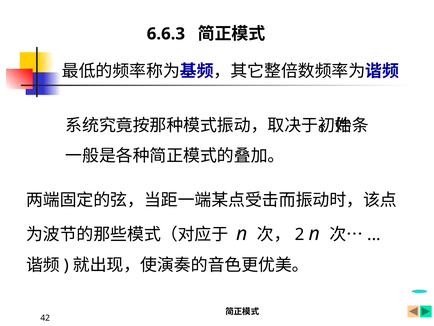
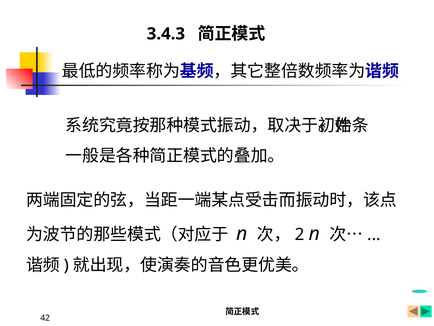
6.6.3: 6.6.3 -> 3.4.3
